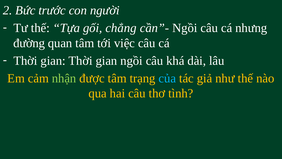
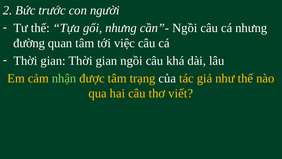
gối chẳng: chẳng -> nhưng
của colour: light blue -> white
tình: tình -> viết
